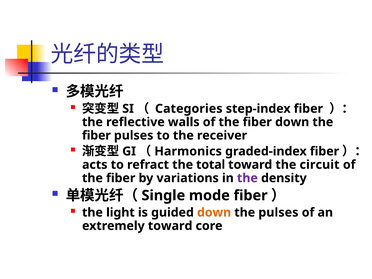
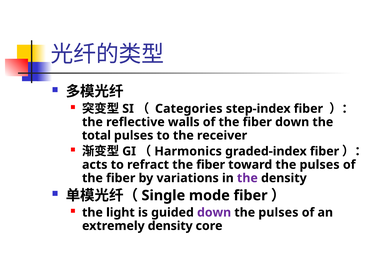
fiber at (96, 135): fiber -> total
refract the total: total -> fiber
toward the circuit: circuit -> pulses
down at (214, 212) colour: orange -> purple
extremely toward: toward -> density
